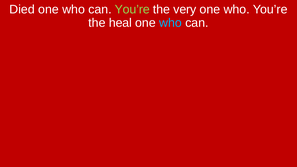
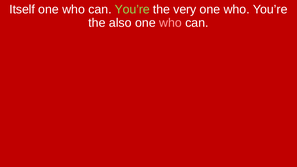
Died: Died -> Itself
heal: heal -> also
who at (170, 23) colour: light blue -> pink
